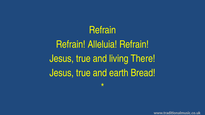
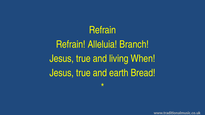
Alleluia Refrain: Refrain -> Branch
There: There -> When
